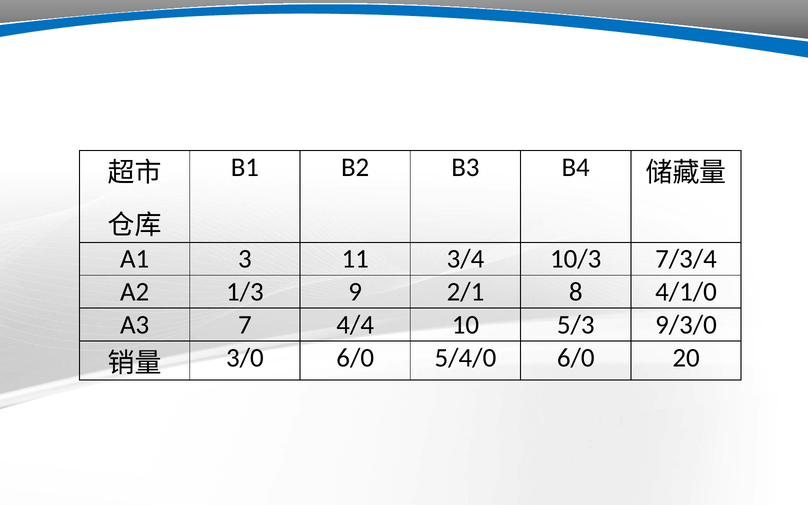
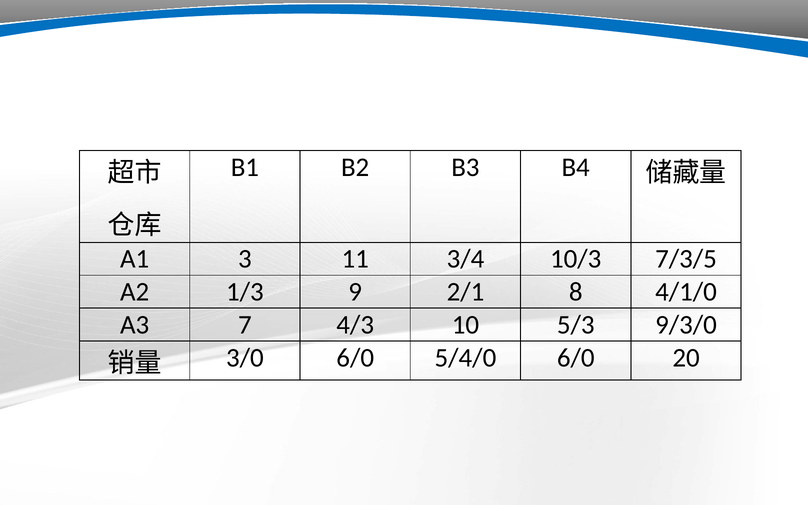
7/3/4: 7/3/4 -> 7/3/5
4/4: 4/4 -> 4/3
